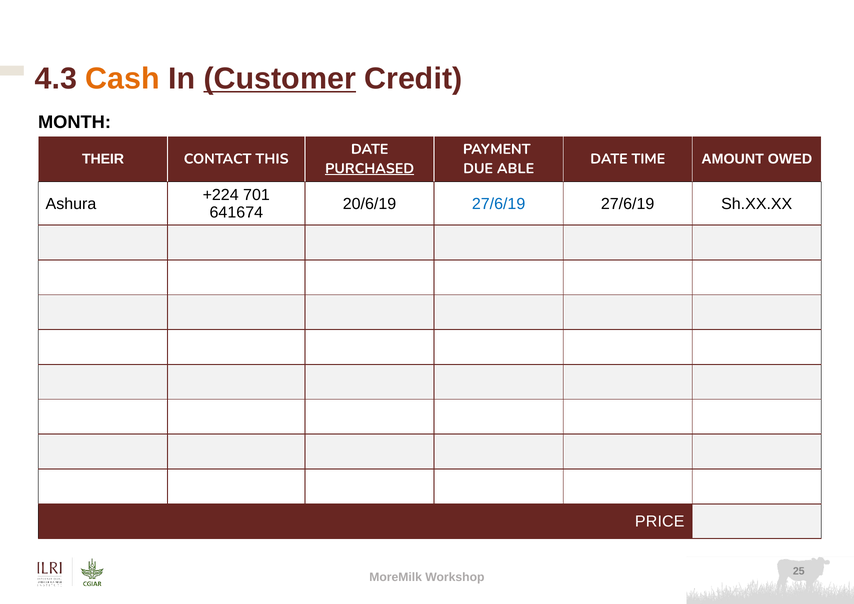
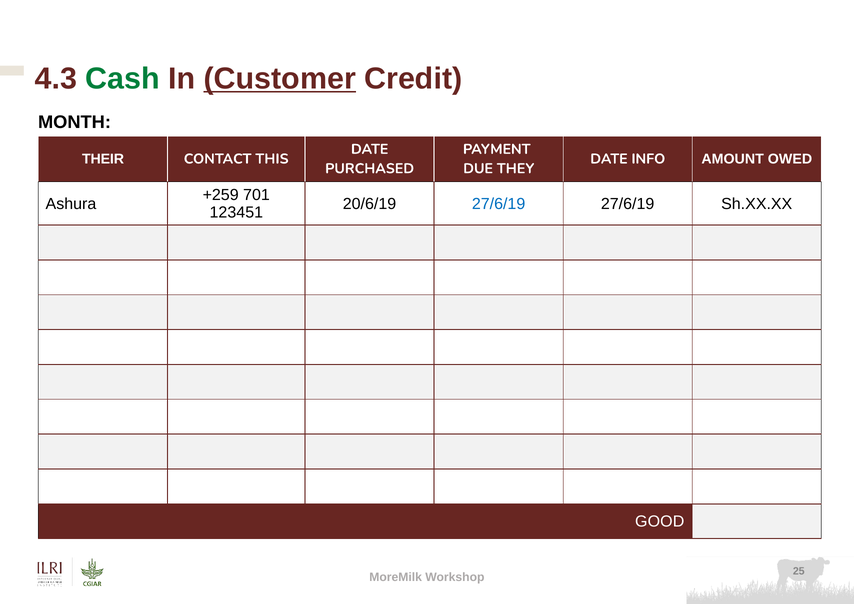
Cash colour: orange -> green
TIME: TIME -> INFO
PURCHASED underline: present -> none
ABLE: ABLE -> THEY
+224: +224 -> +259
641674: 641674 -> 123451
PRICE: PRICE -> GOOD
